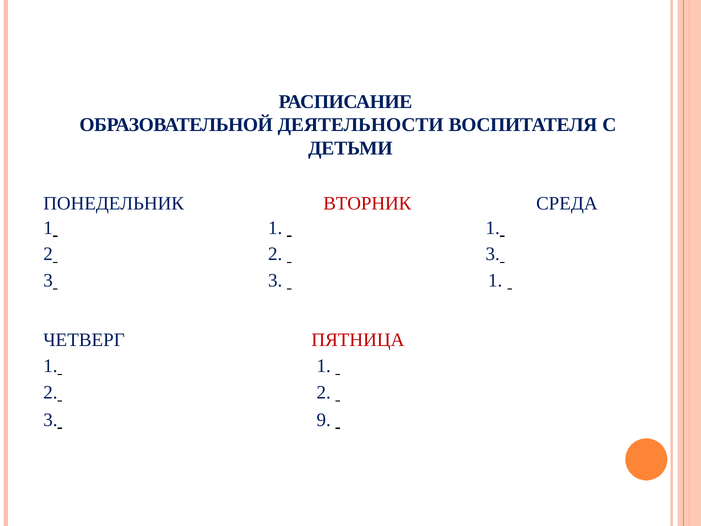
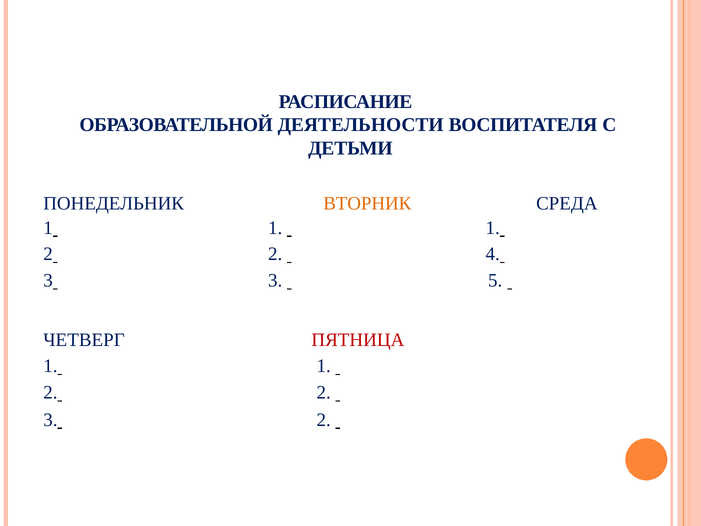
ВТОРНИК colour: red -> orange
3 at (493, 254): 3 -> 4
3 1: 1 -> 5
3 9: 9 -> 2
